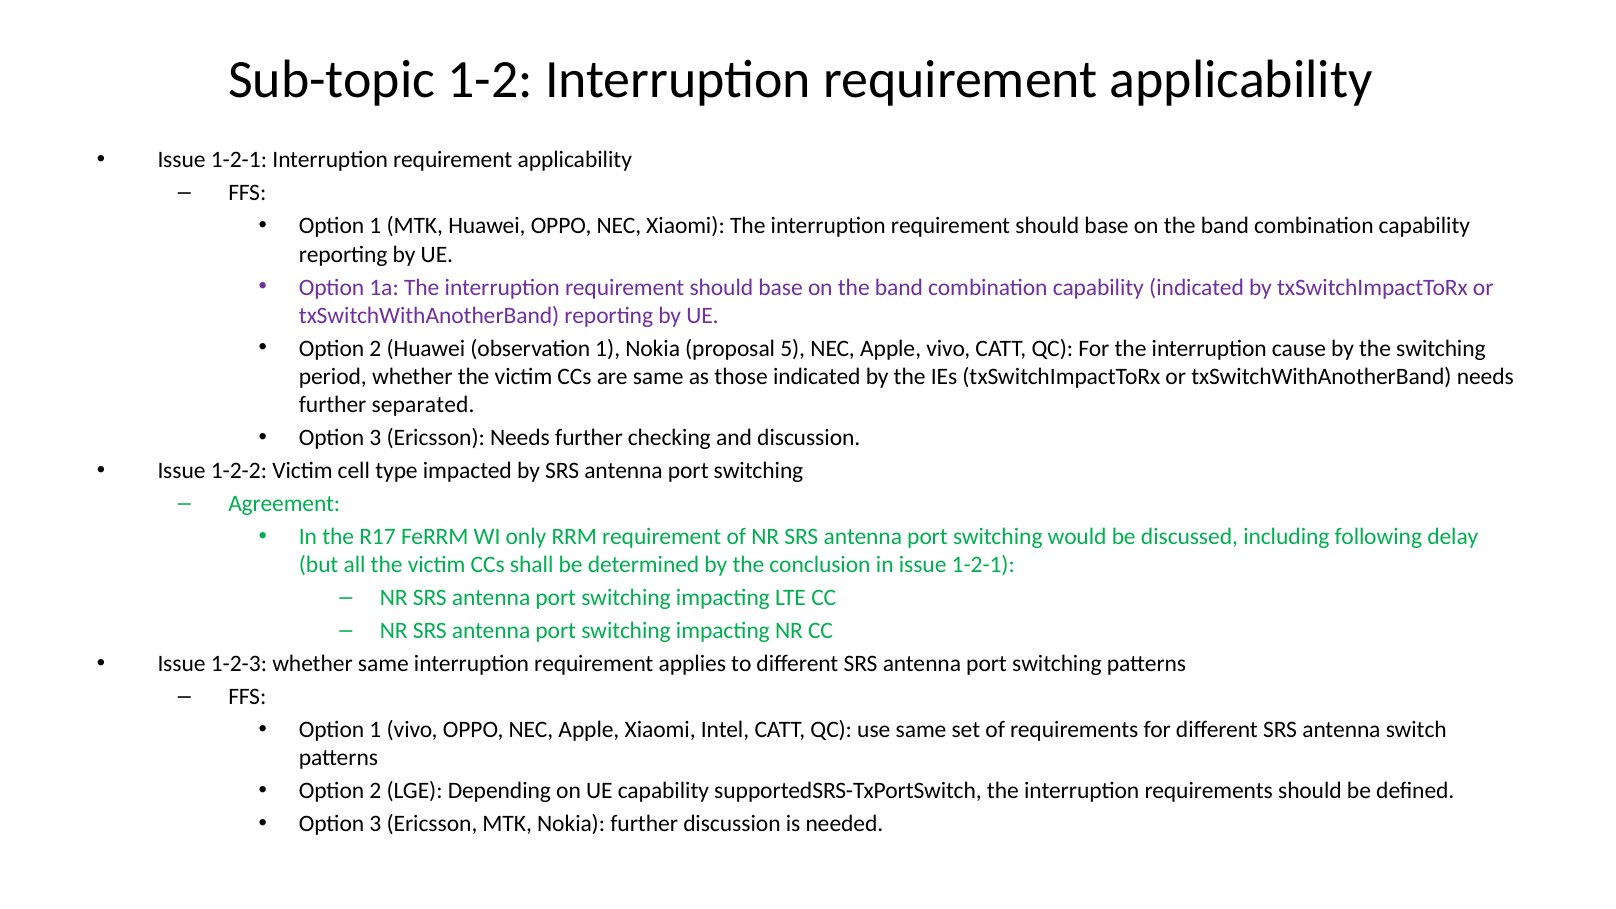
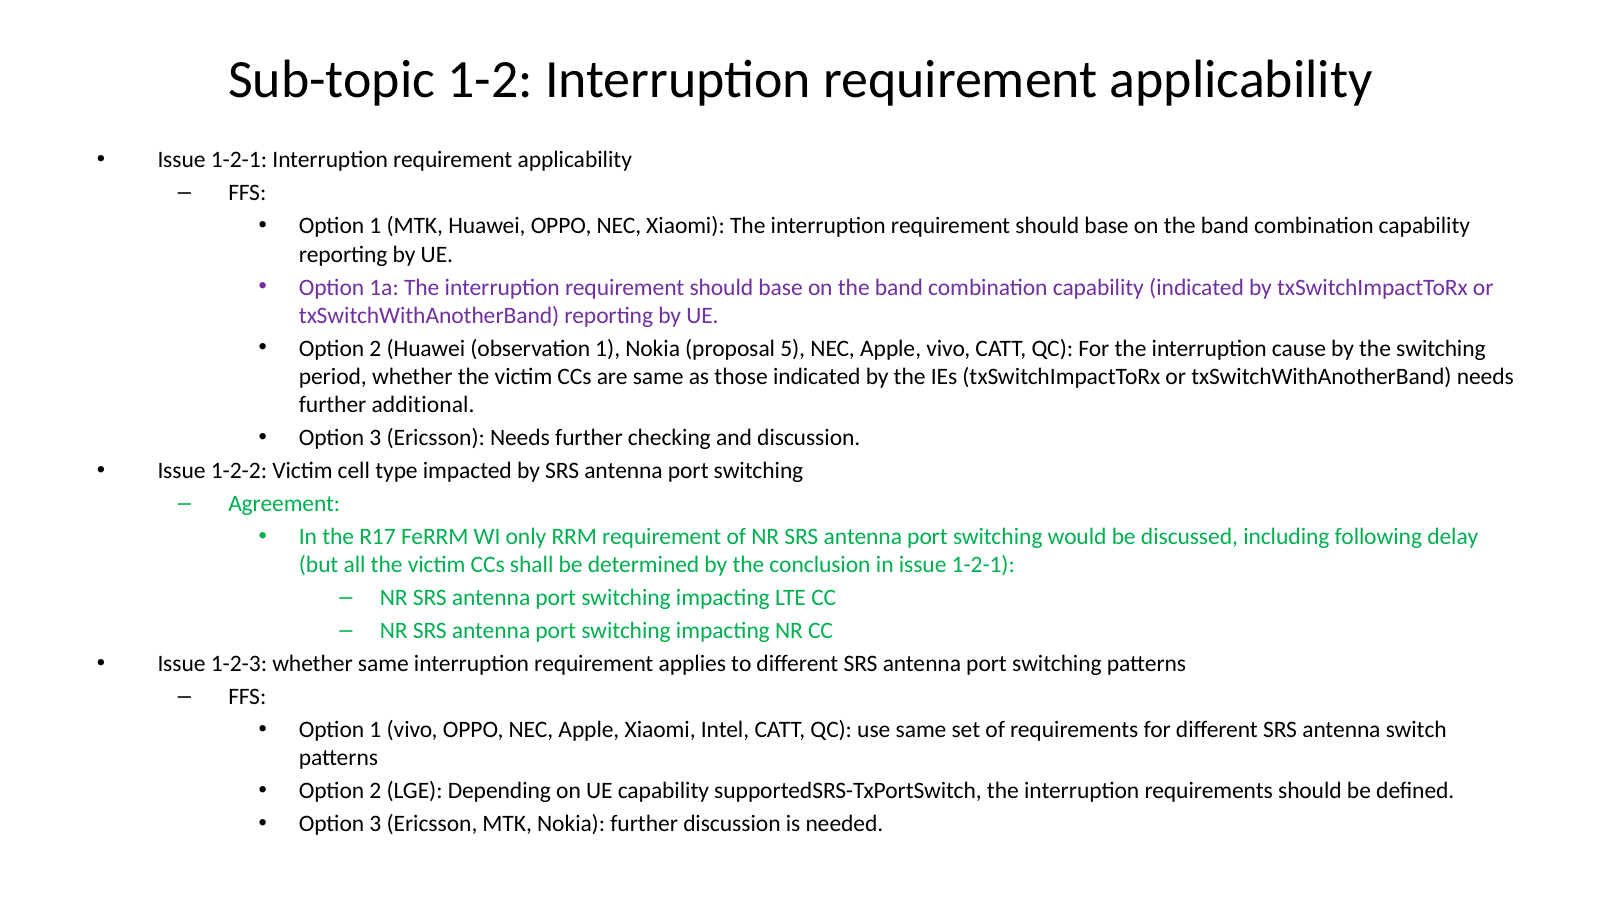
separated: separated -> additional
